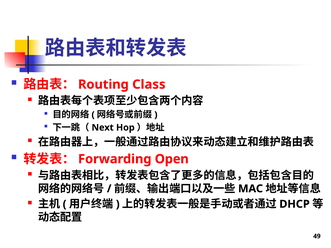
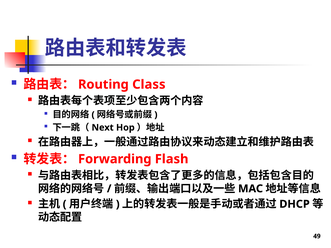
Open: Open -> Flash
